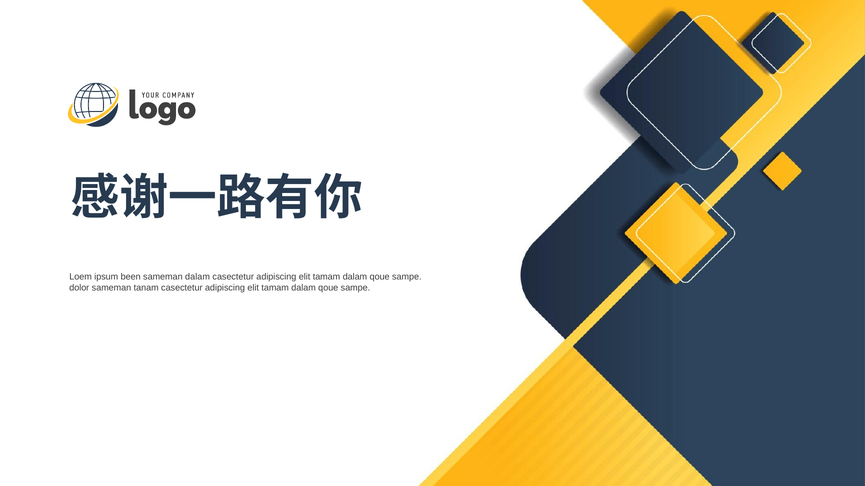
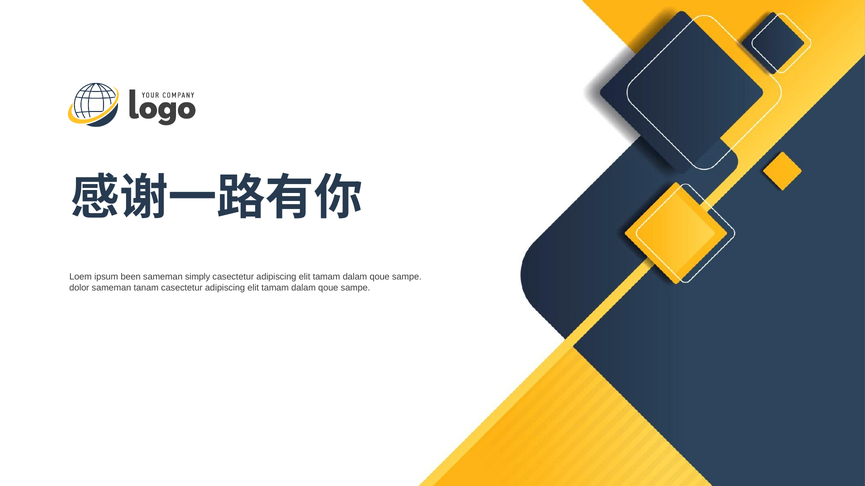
sameman dalam: dalam -> simply
